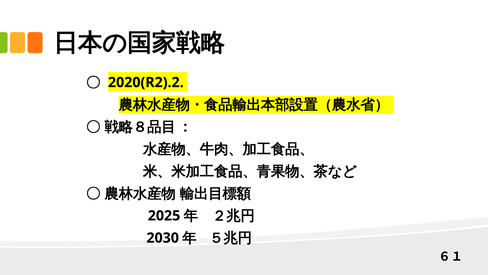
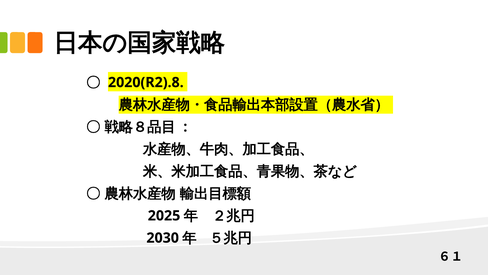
2020(R2).2: 2020(R2).2 -> 2020(R2).8
